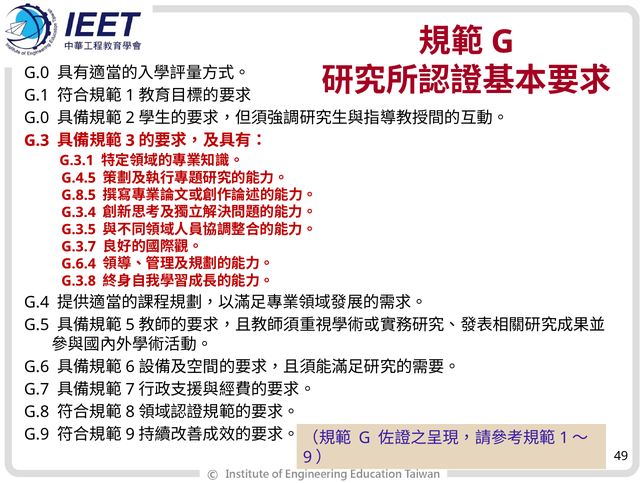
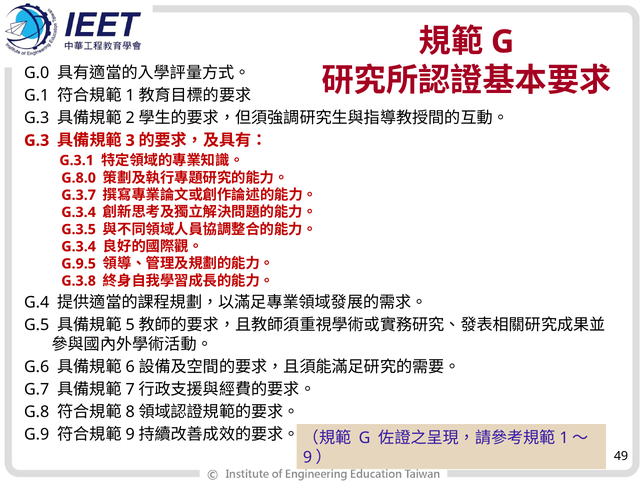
G.0 at (37, 118): G.0 -> G.3
G.4.5: G.4.5 -> G.8.0
G.8.5: G.8.5 -> G.3.7
G.3.7 at (79, 247): G.3.7 -> G.3.4
G.6.4: G.6.4 -> G.9.5
